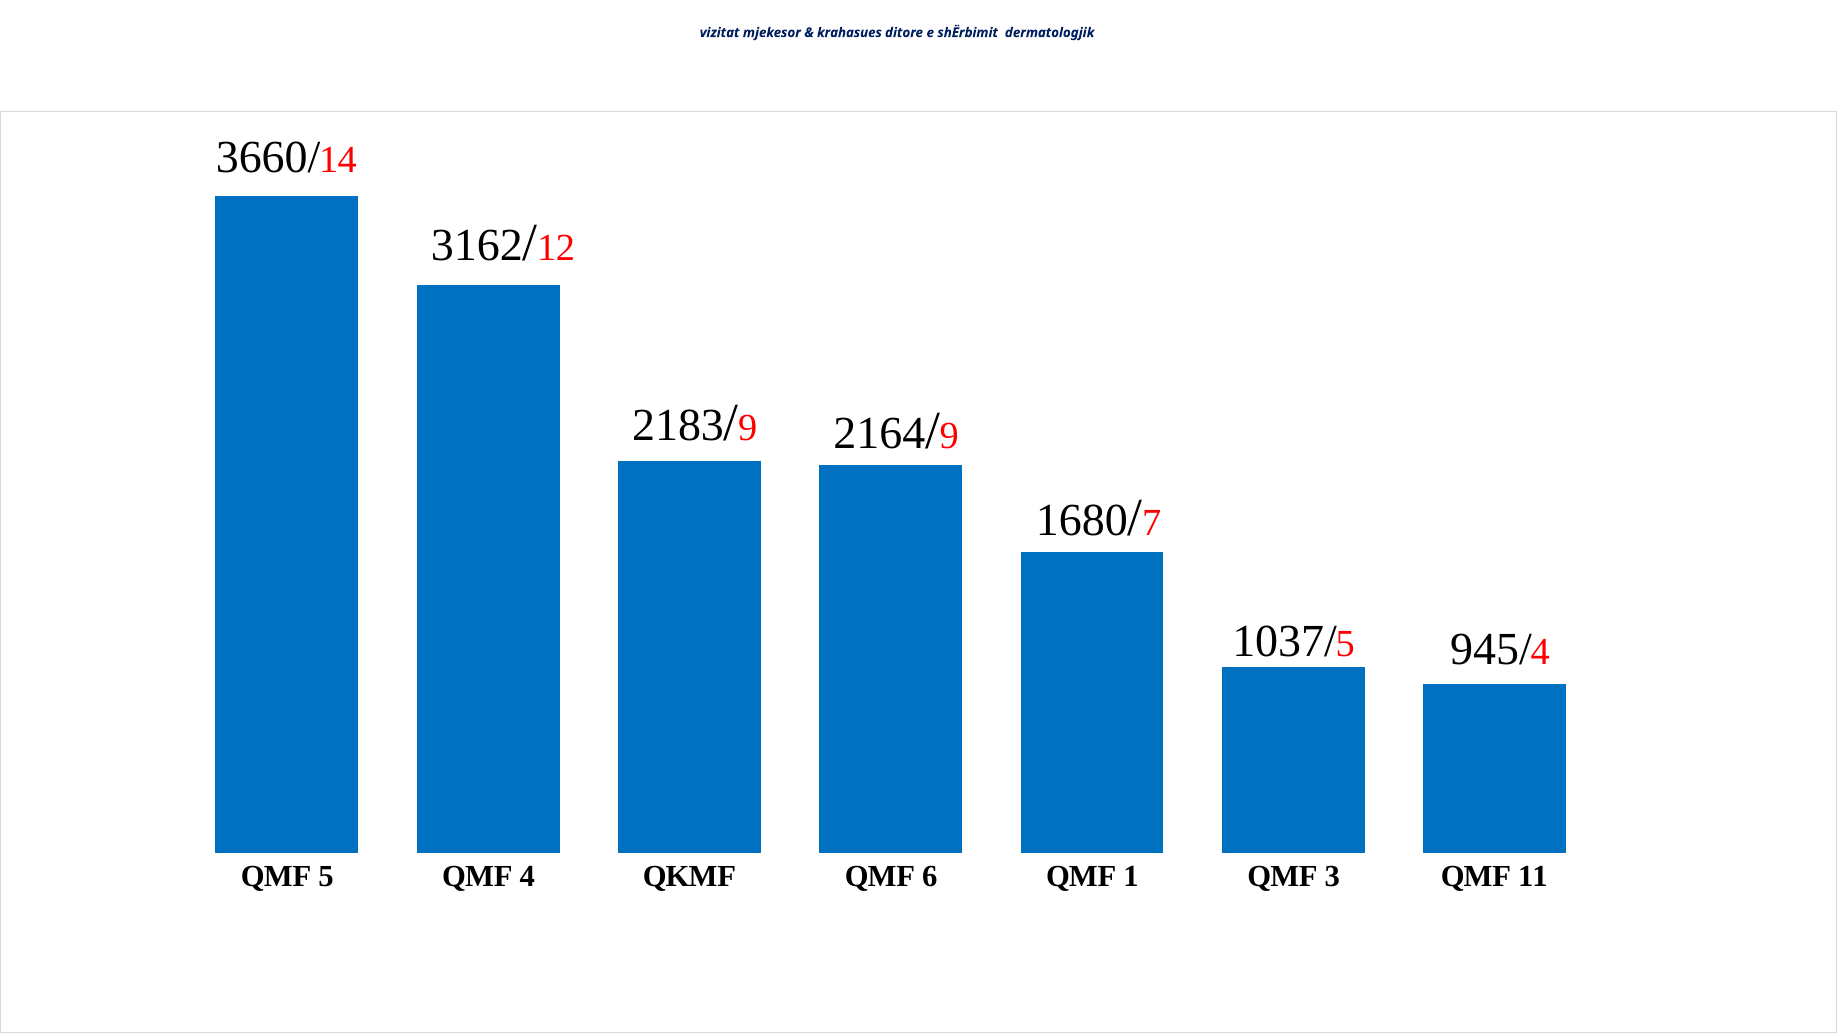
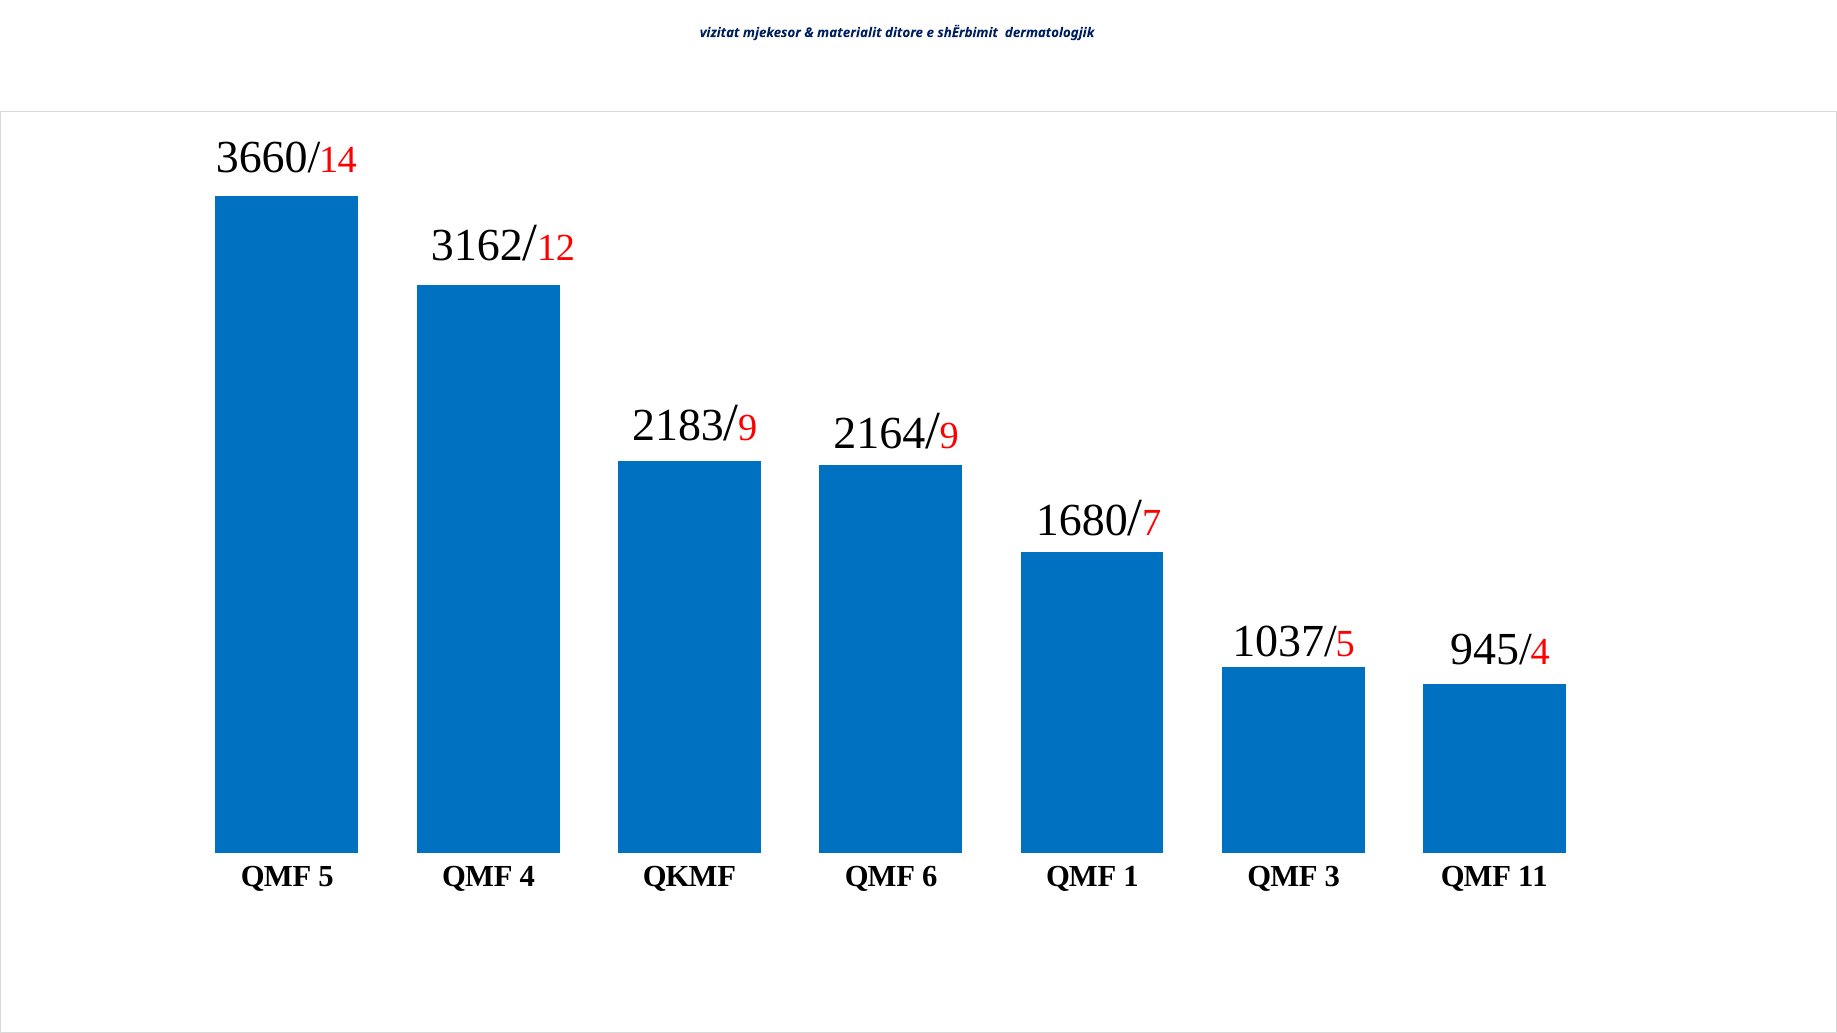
krahasues: krahasues -> materialit
